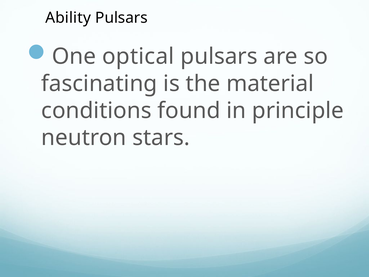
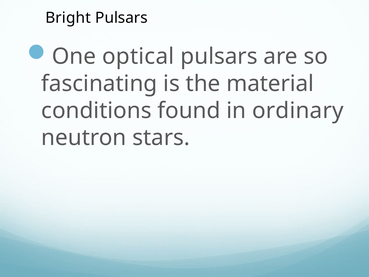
Ability: Ability -> Bright
principle: principle -> ordinary
